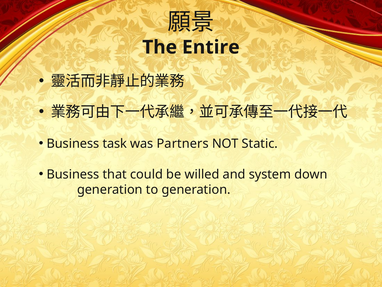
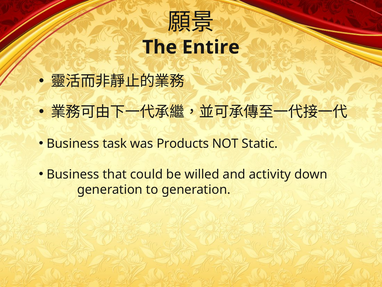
Partners: Partners -> Products
system: system -> activity
